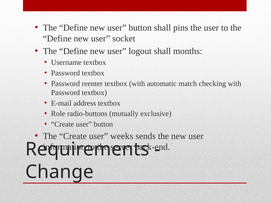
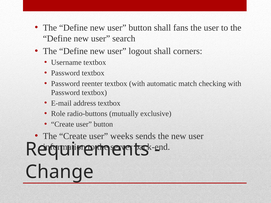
pins: pins -> fans
socket: socket -> search
months: months -> corners
